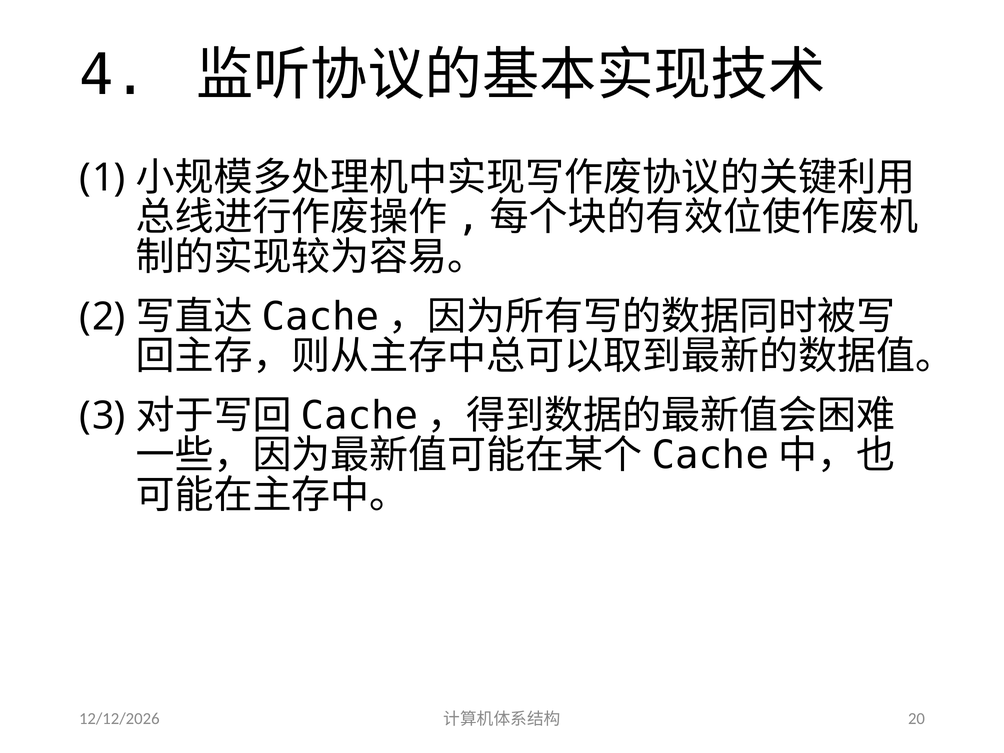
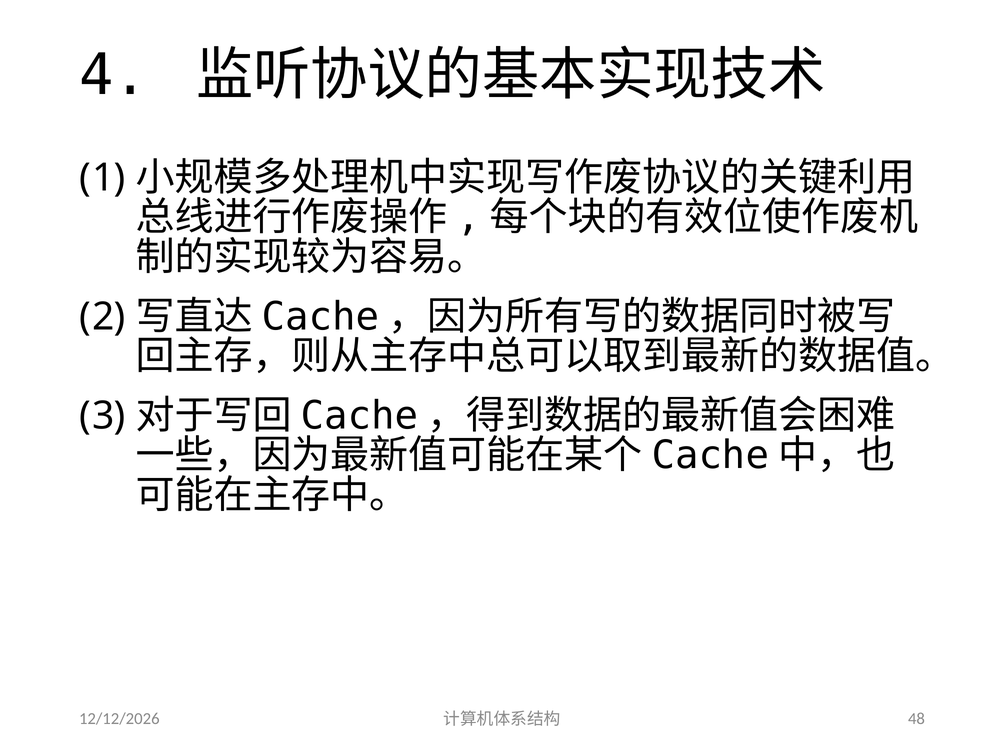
20: 20 -> 48
